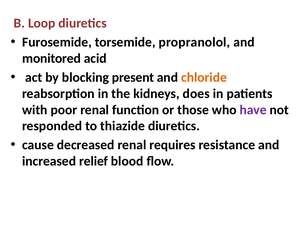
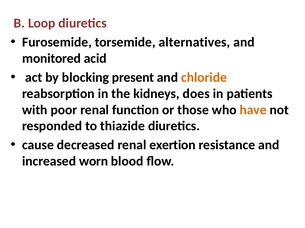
propranolol: propranolol -> alternatives
have colour: purple -> orange
requires: requires -> exertion
relief: relief -> worn
